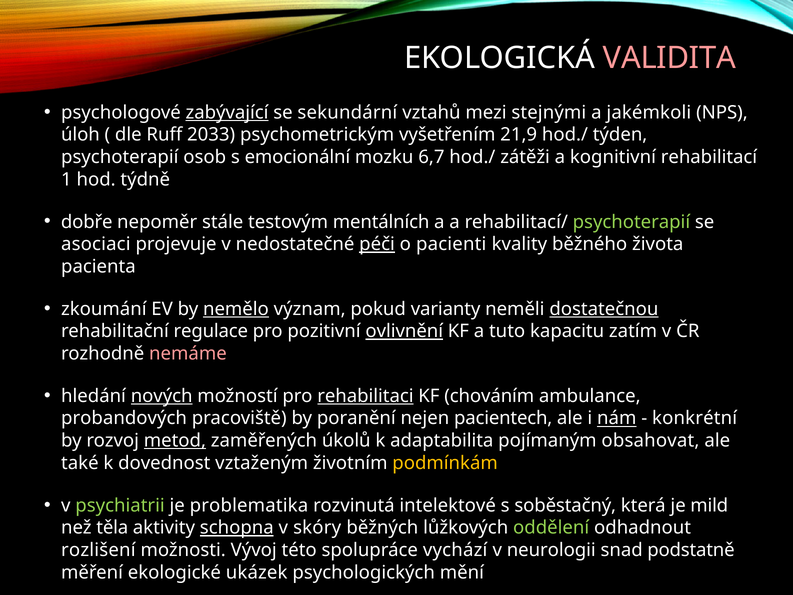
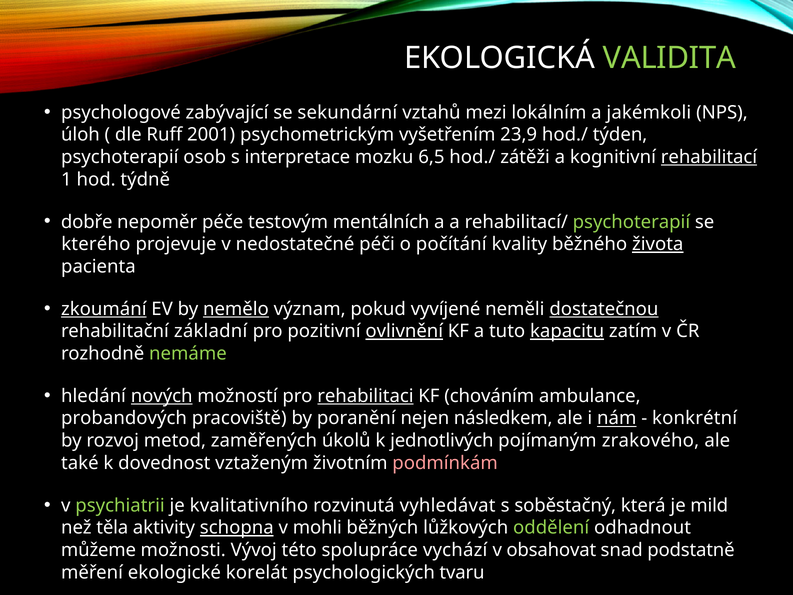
VALIDITA colour: pink -> light green
zabývající underline: present -> none
stejnými: stejnými -> lokálním
2033: 2033 -> 2001
21,9: 21,9 -> 23,9
emocionální: emocionální -> interpretace
6,7: 6,7 -> 6,5
rehabilitací underline: none -> present
stále: stále -> péče
asociaci: asociaci -> kterého
péči underline: present -> none
pacienti: pacienti -> počítání
života underline: none -> present
zkoumání underline: none -> present
varianty: varianty -> vyvíjené
regulace: regulace -> základní
kapacitu underline: none -> present
nemáme colour: pink -> light green
pacientech: pacientech -> následkem
metod underline: present -> none
adaptabilita: adaptabilita -> jednotlivých
obsahovat: obsahovat -> zrakového
podmínkám colour: yellow -> pink
problematika: problematika -> kvalitativního
intelektové: intelektové -> vyhledávat
skóry: skóry -> mohli
rozlišení: rozlišení -> můžeme
neurologii: neurologii -> obsahovat
ukázek: ukázek -> korelát
mění: mění -> tvaru
